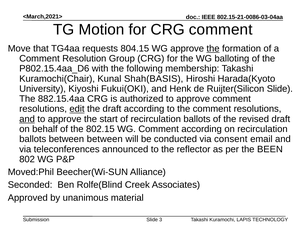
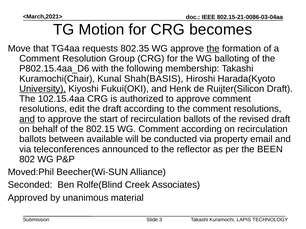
CRG comment: comment -> becomes
804.15: 804.15 -> 802.35
University underline: none -> present
Ruijter(Silicon Slide: Slide -> Draft
882.15.4aa: 882.15.4aa -> 102.15.4aa
edit underline: present -> none
between between: between -> available
consent: consent -> property
